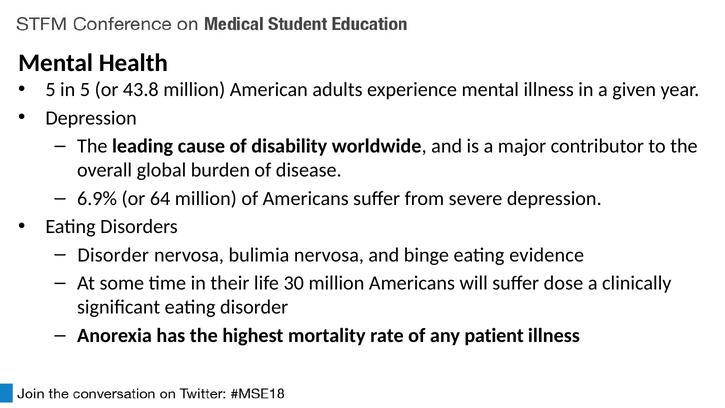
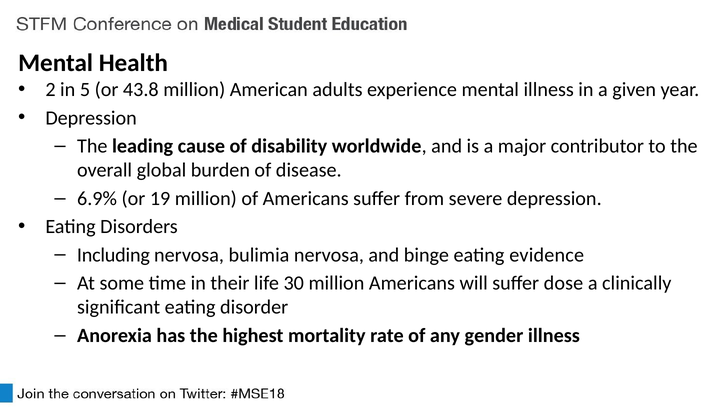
5 at (50, 90): 5 -> 2
64: 64 -> 19
Disorder at (113, 255): Disorder -> Including
patient: patient -> gender
